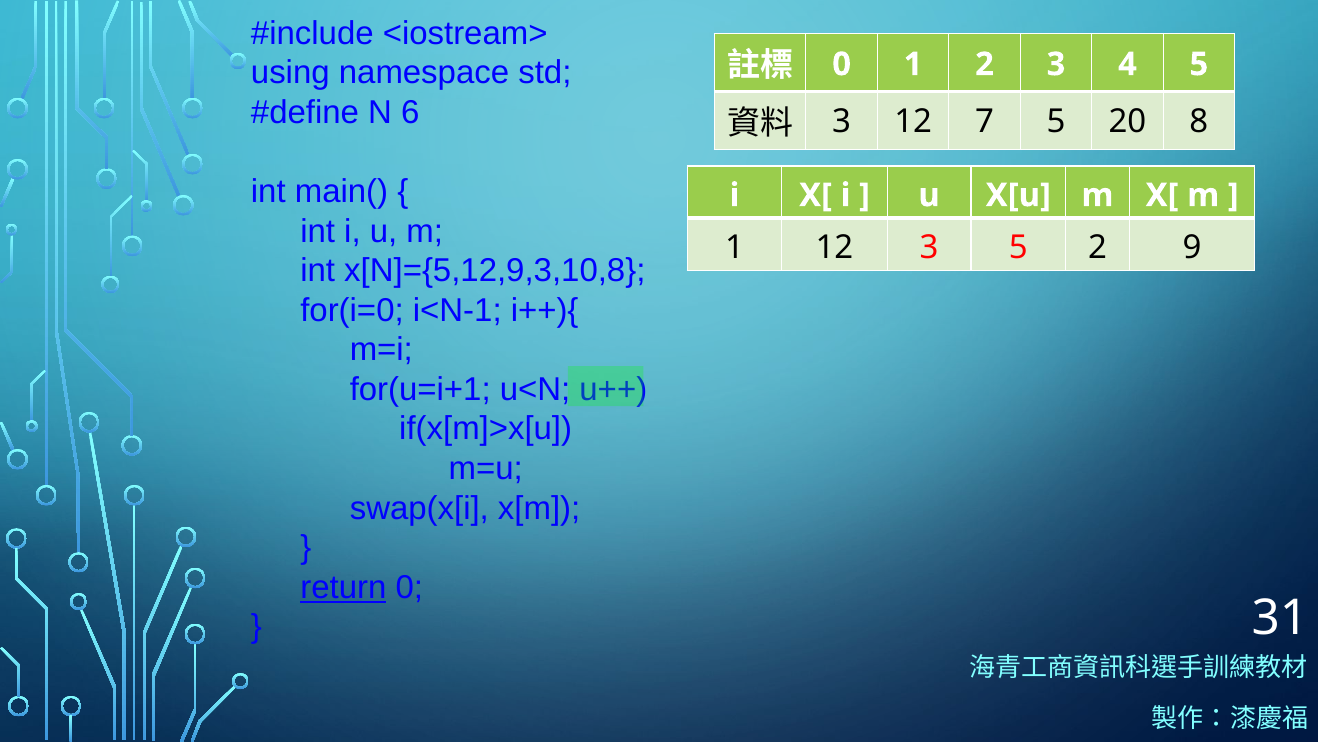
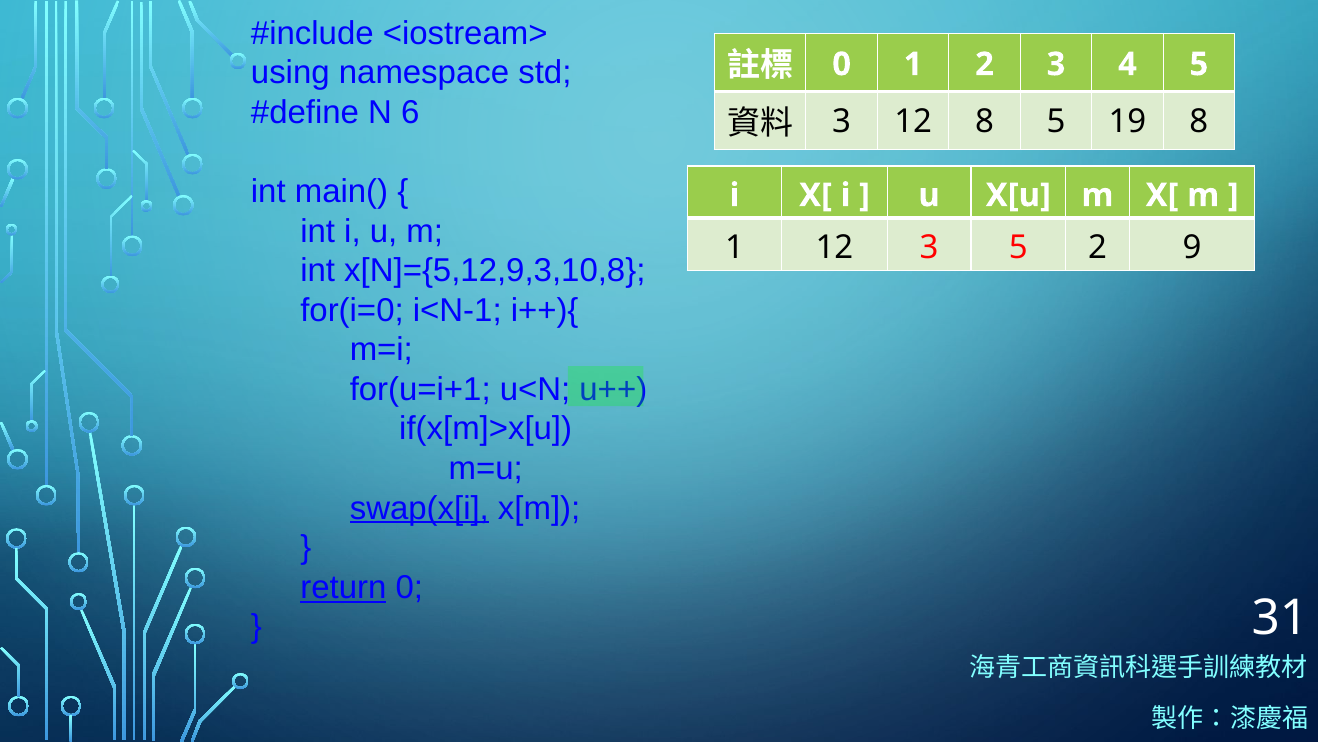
12 7: 7 -> 8
20: 20 -> 19
swap(x[i underline: none -> present
